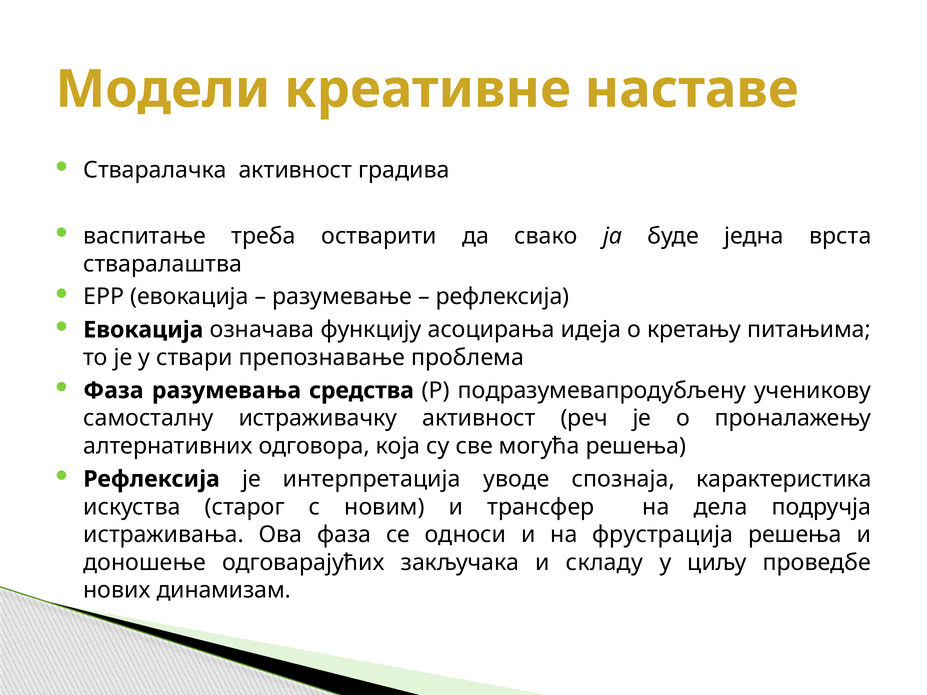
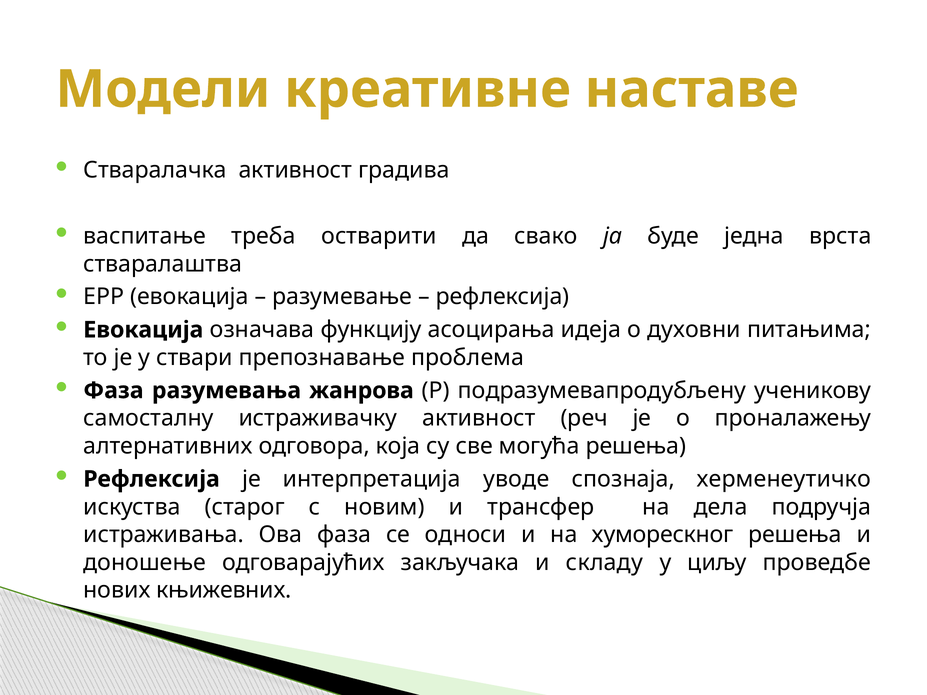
кретању: кретању -> духовни
средства: средства -> жанрова
карактеристика: карактеристика -> херменеутичко
фрустрација: фрустрација -> хуморескног
динамизам: динамизам -> књижевних
